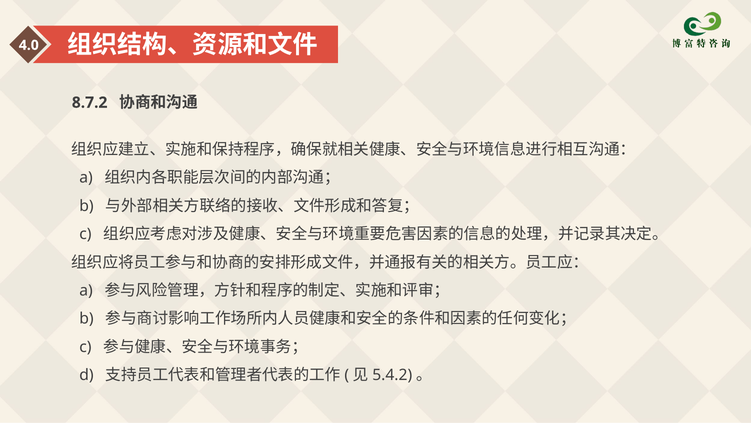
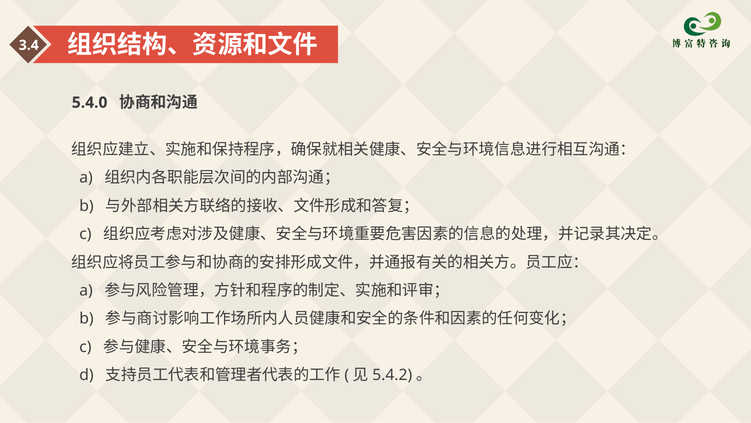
4.0: 4.0 -> 3.4
8.7.2: 8.7.2 -> 5.4.0
